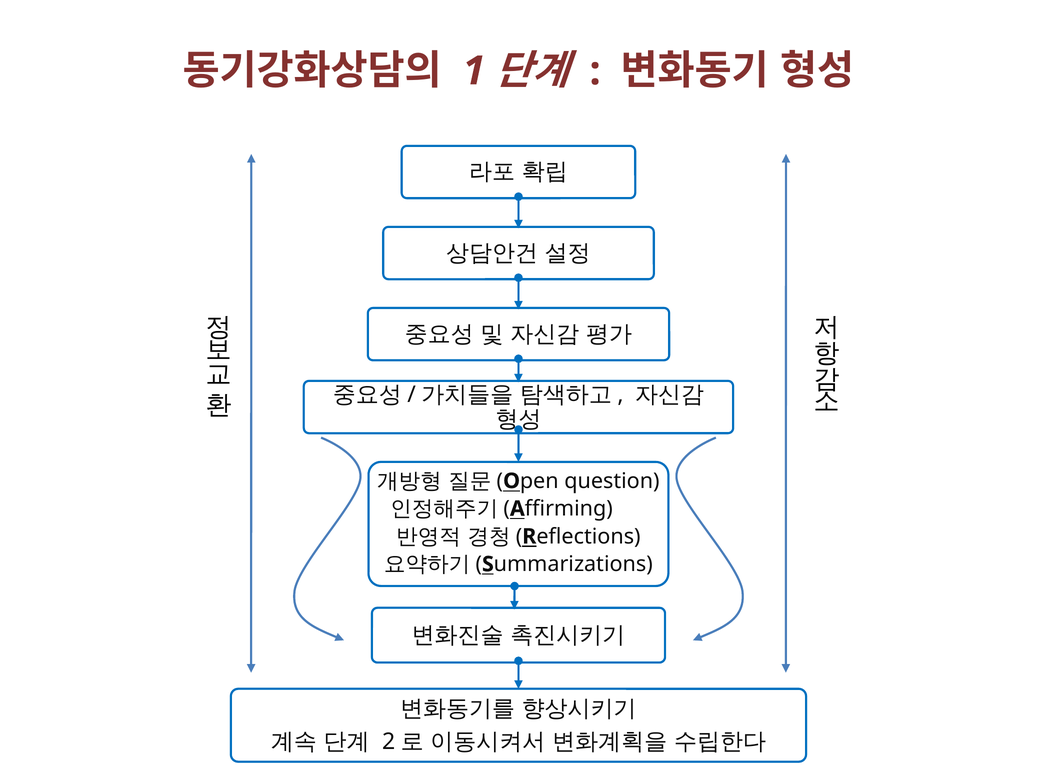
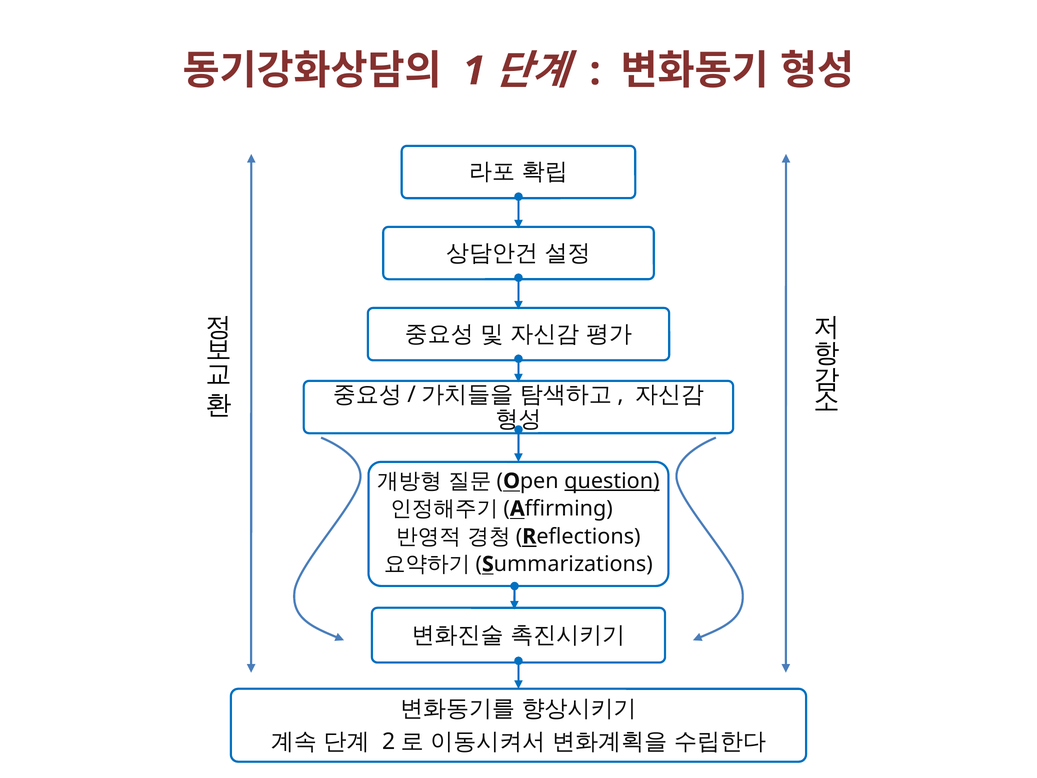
question underline: none -> present
